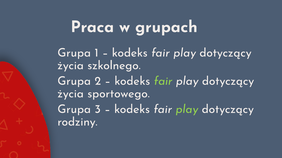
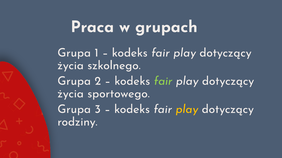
play at (187, 109) colour: light green -> yellow
